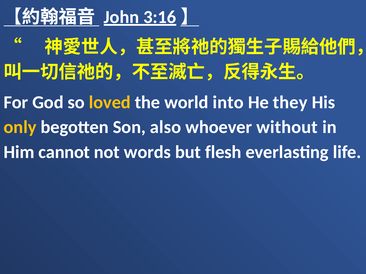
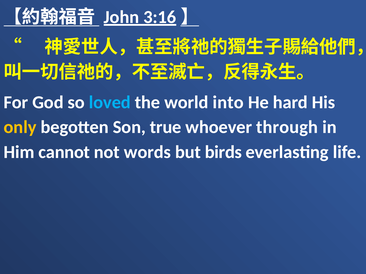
loved colour: yellow -> light blue
they: they -> hard
also: also -> true
without: without -> through
flesh: flesh -> birds
